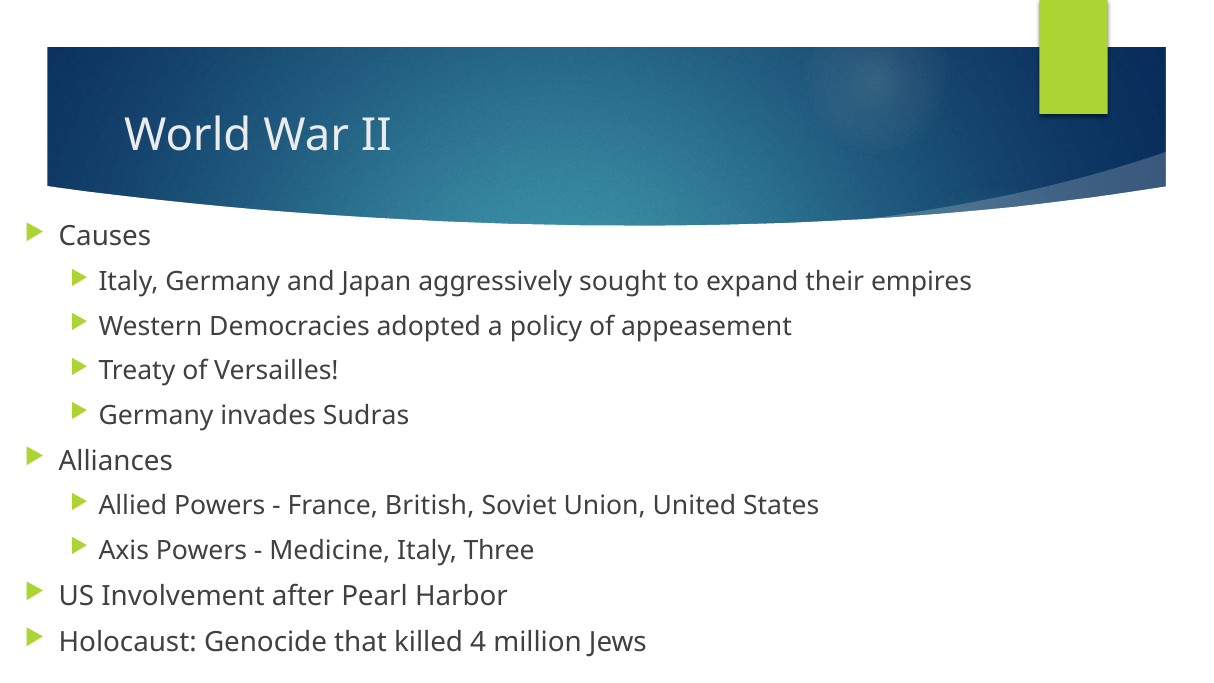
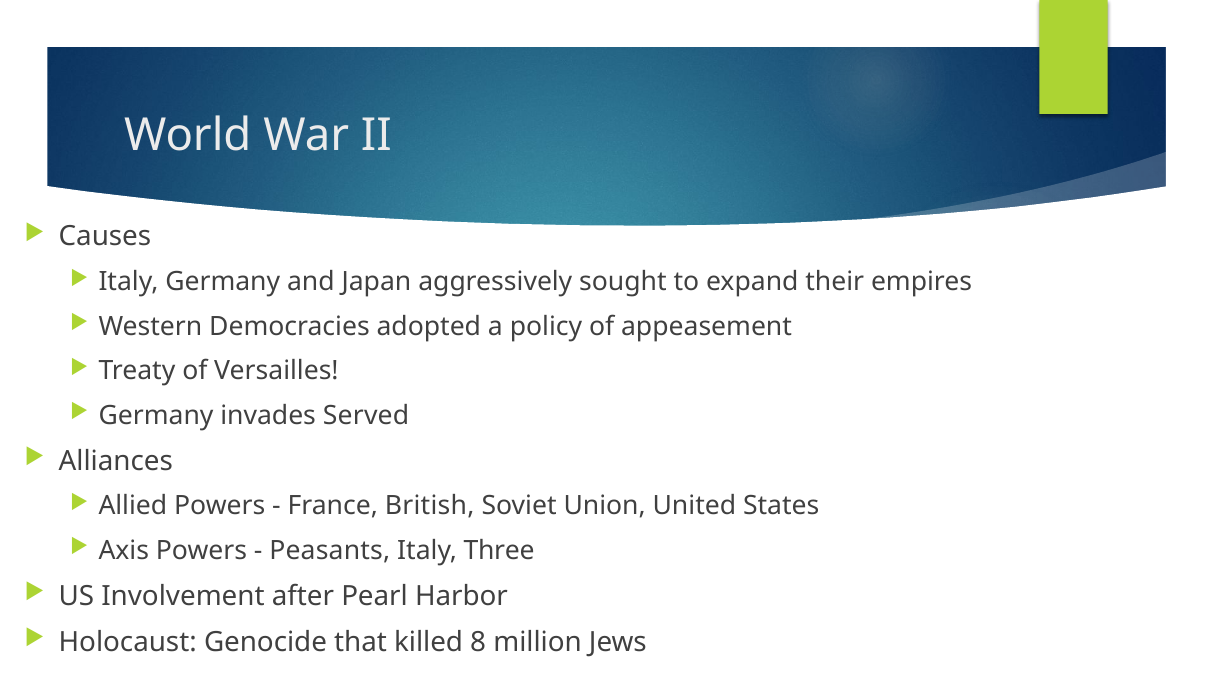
Sudras: Sudras -> Served
Medicine: Medicine -> Peasants
4: 4 -> 8
